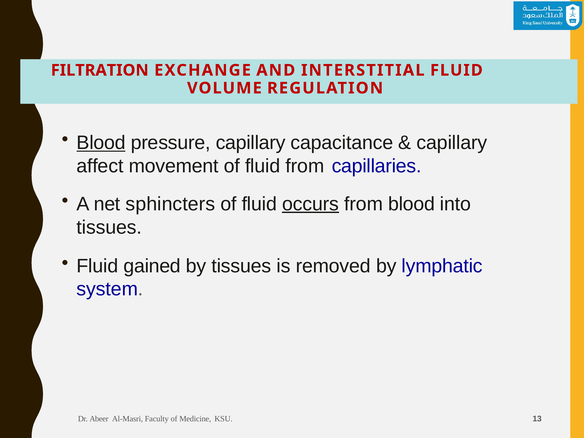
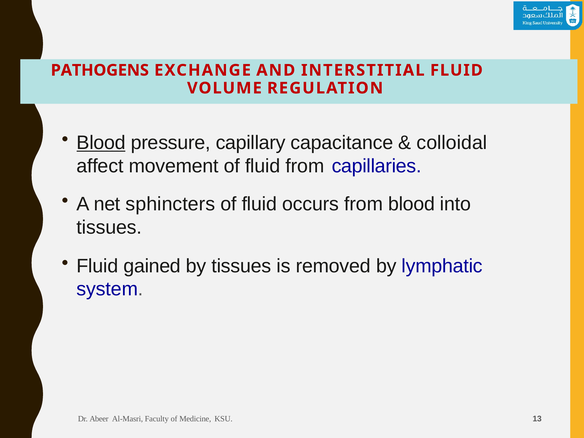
FILTRATION: FILTRATION -> PATHOGENS
capillary at (452, 143): capillary -> colloidal
occurs underline: present -> none
